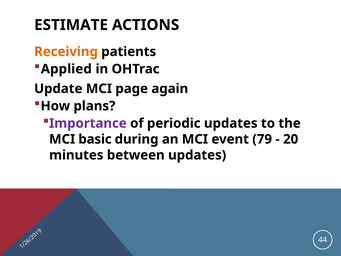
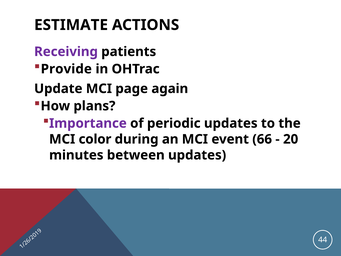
Receiving colour: orange -> purple
Applied: Applied -> Provide
basic: basic -> color
79: 79 -> 66
